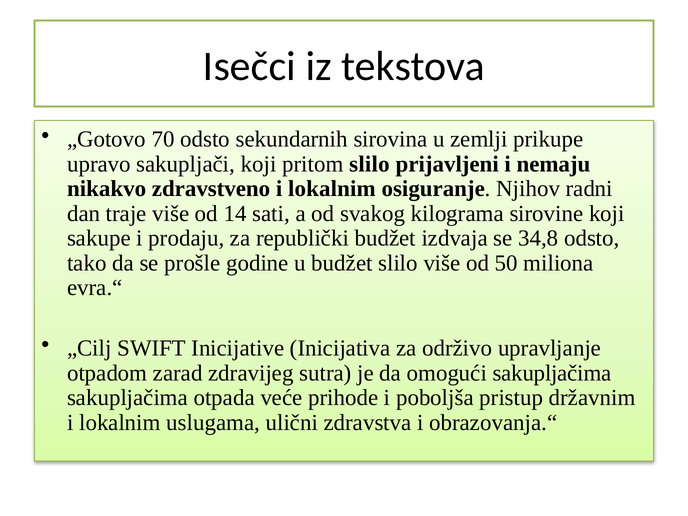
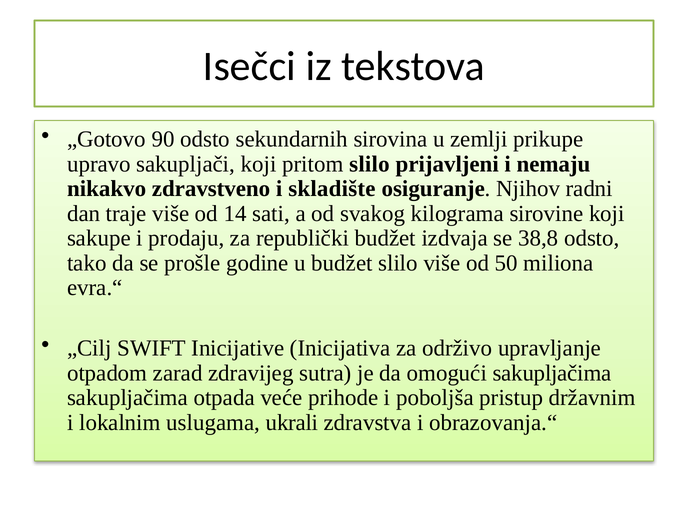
70: 70 -> 90
zdravstveno i lokalnim: lokalnim -> skladište
34,8: 34,8 -> 38,8
ulični: ulični -> ukrali
